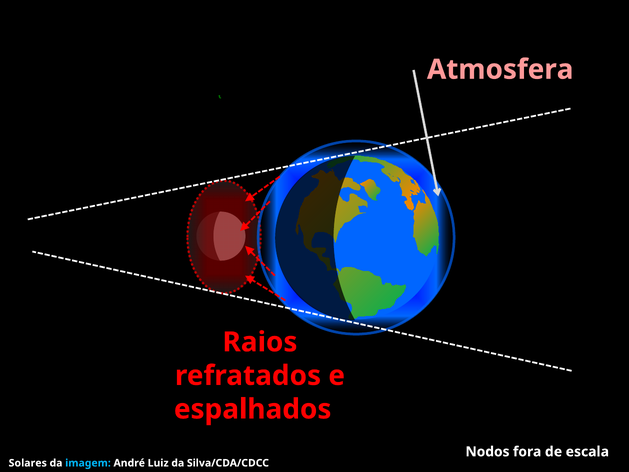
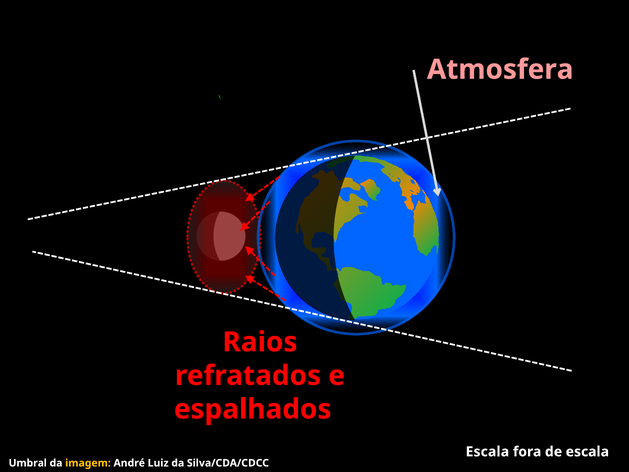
Nodos at (487, 451): Nodos -> Escala
Solares: Solares -> Umbral
imagem colour: light blue -> yellow
